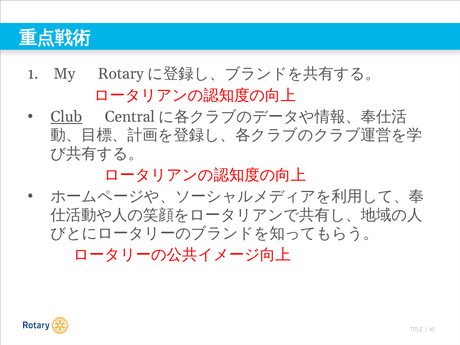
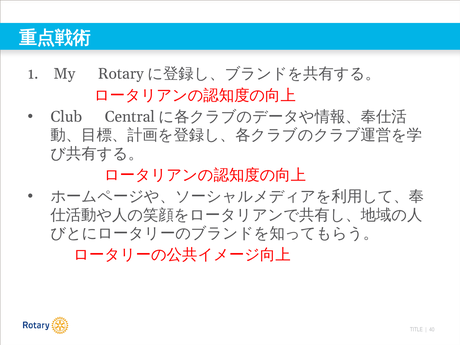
Club underline: present -> none
